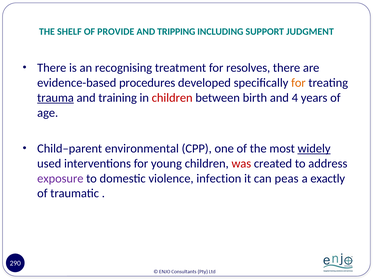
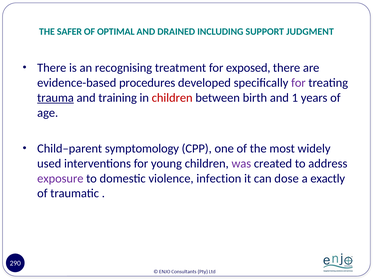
SHELF: SHELF -> SAFER
PROVIDE: PROVIDE -> OPTIMAL
TRIPPING: TRIPPING -> DRAINED
resolves: resolves -> exposed
for at (298, 83) colour: orange -> purple
4: 4 -> 1
environmental: environmental -> symptomology
widely underline: present -> none
was colour: red -> purple
peas: peas -> dose
